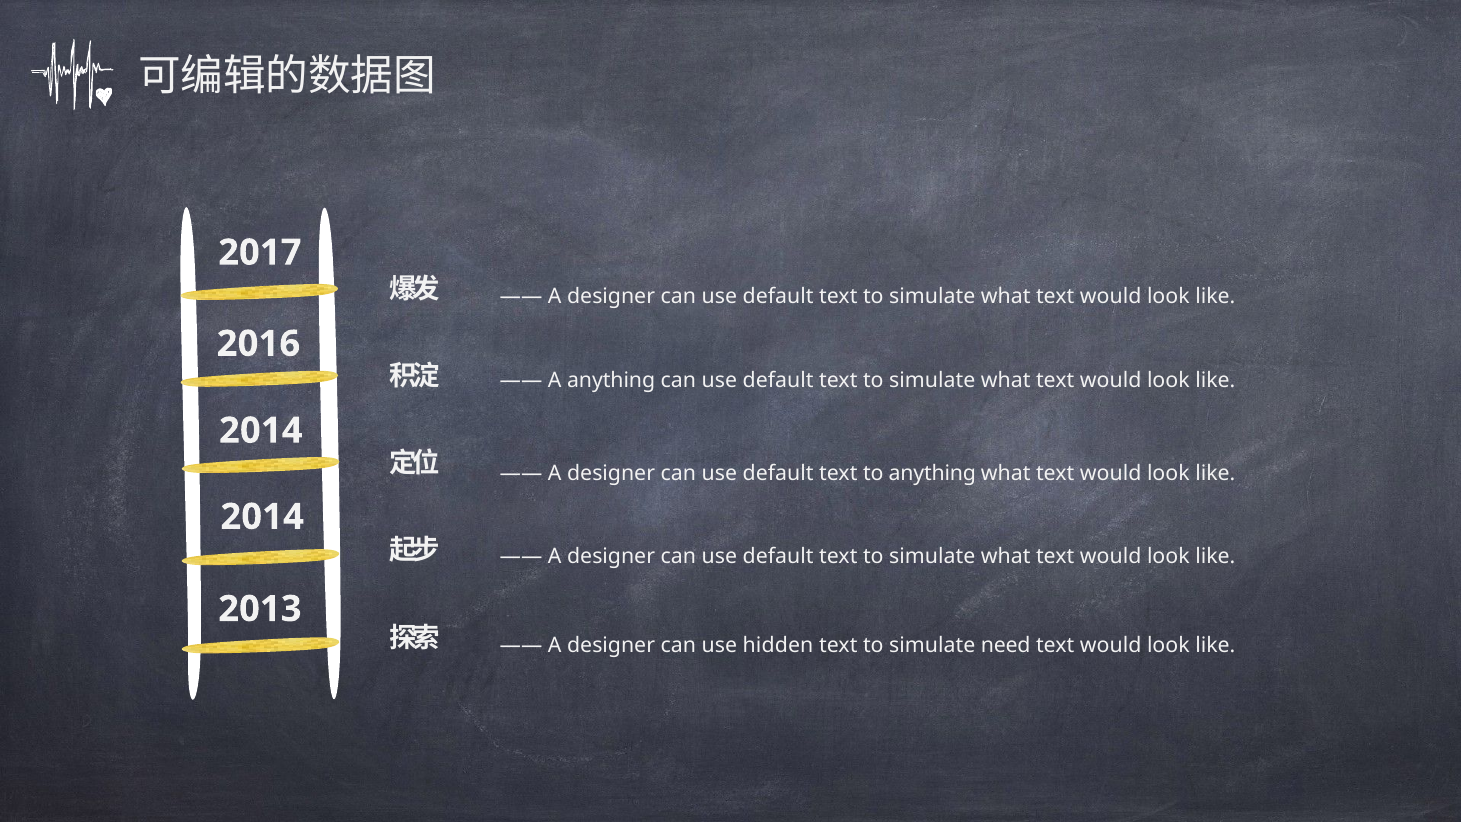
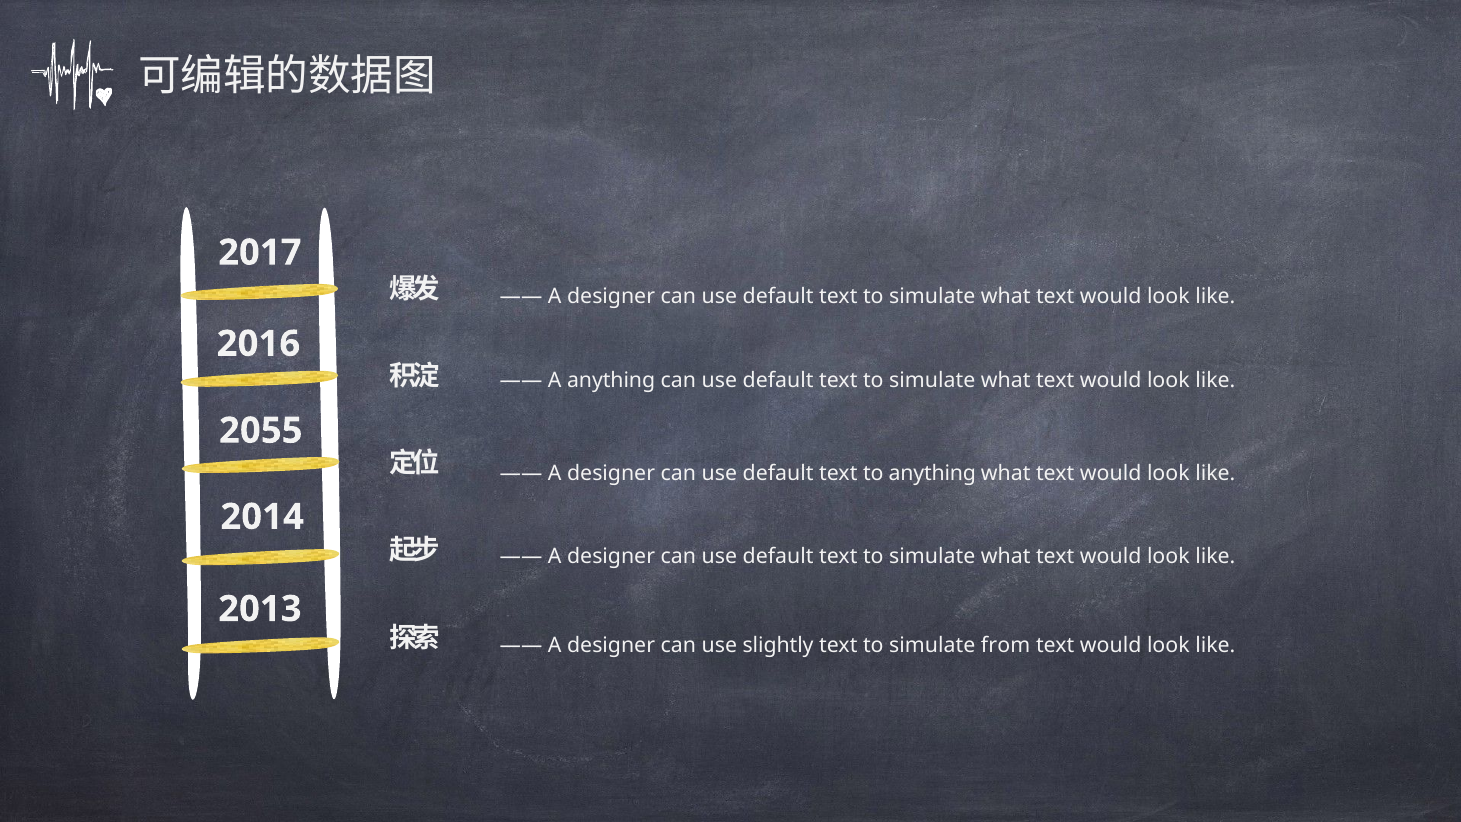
2014 at (261, 431): 2014 -> 2055
hidden: hidden -> slightly
need: need -> from
